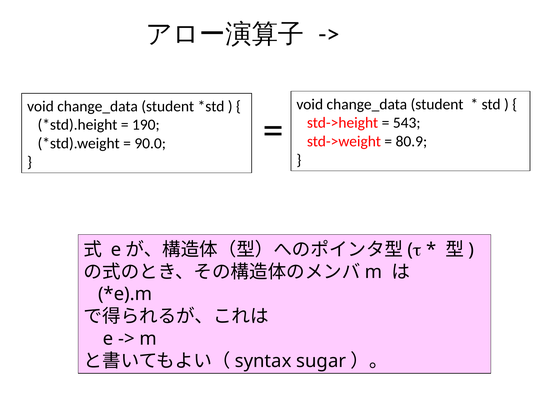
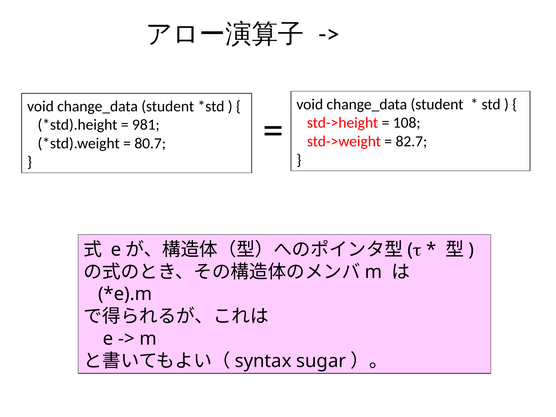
543: 543 -> 108
190: 190 -> 981
80.9: 80.9 -> 82.7
90.0: 90.0 -> 80.7
